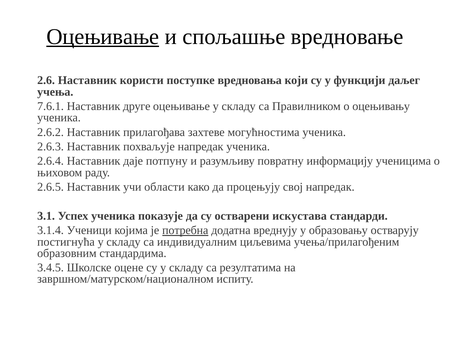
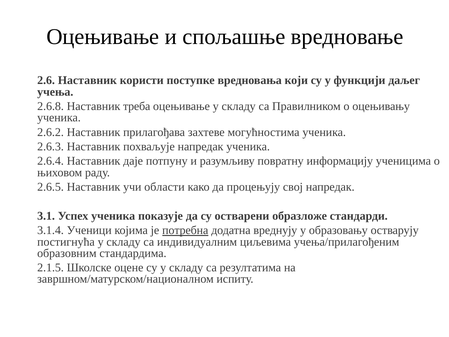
Оцењивање at (103, 37) underline: present -> none
7.6.1: 7.6.1 -> 2.6.8
друге: друге -> треба
искустaвa: искустaвa -> образложе
3.4.5: 3.4.5 -> 2.1.5
